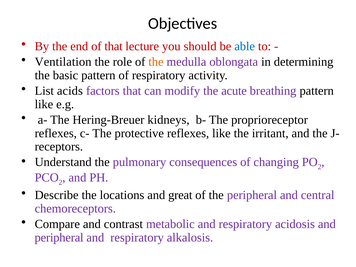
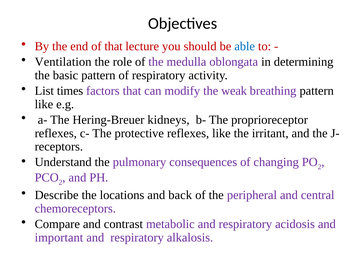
the at (156, 62) colour: orange -> purple
acids: acids -> times
acute: acute -> weak
great: great -> back
peripheral at (59, 237): peripheral -> important
